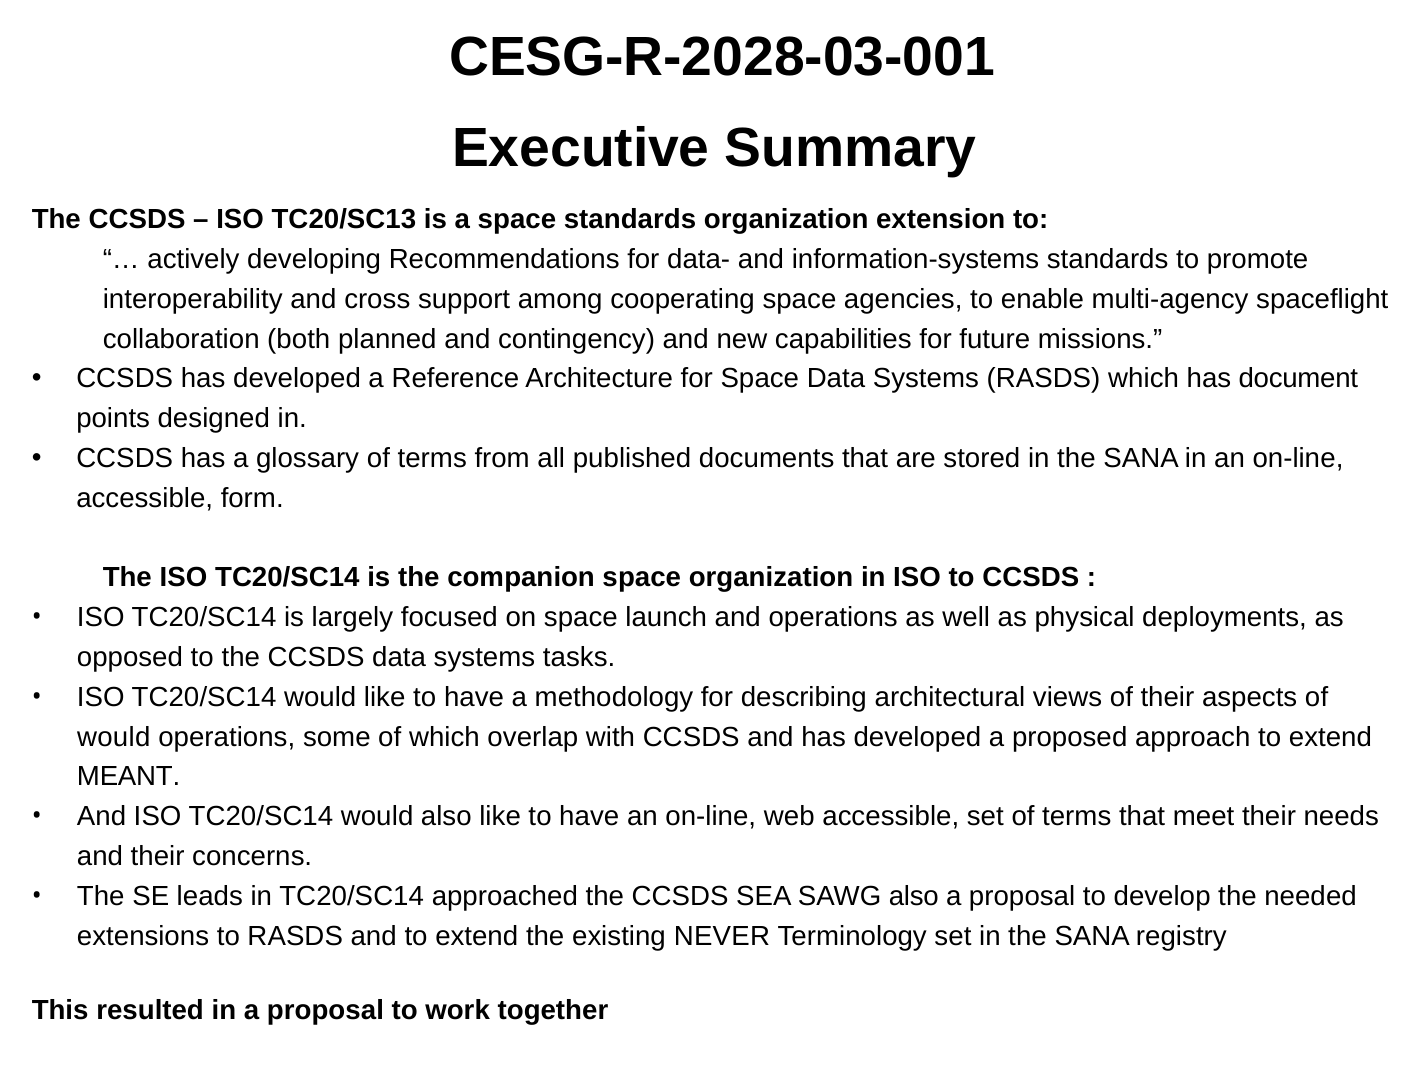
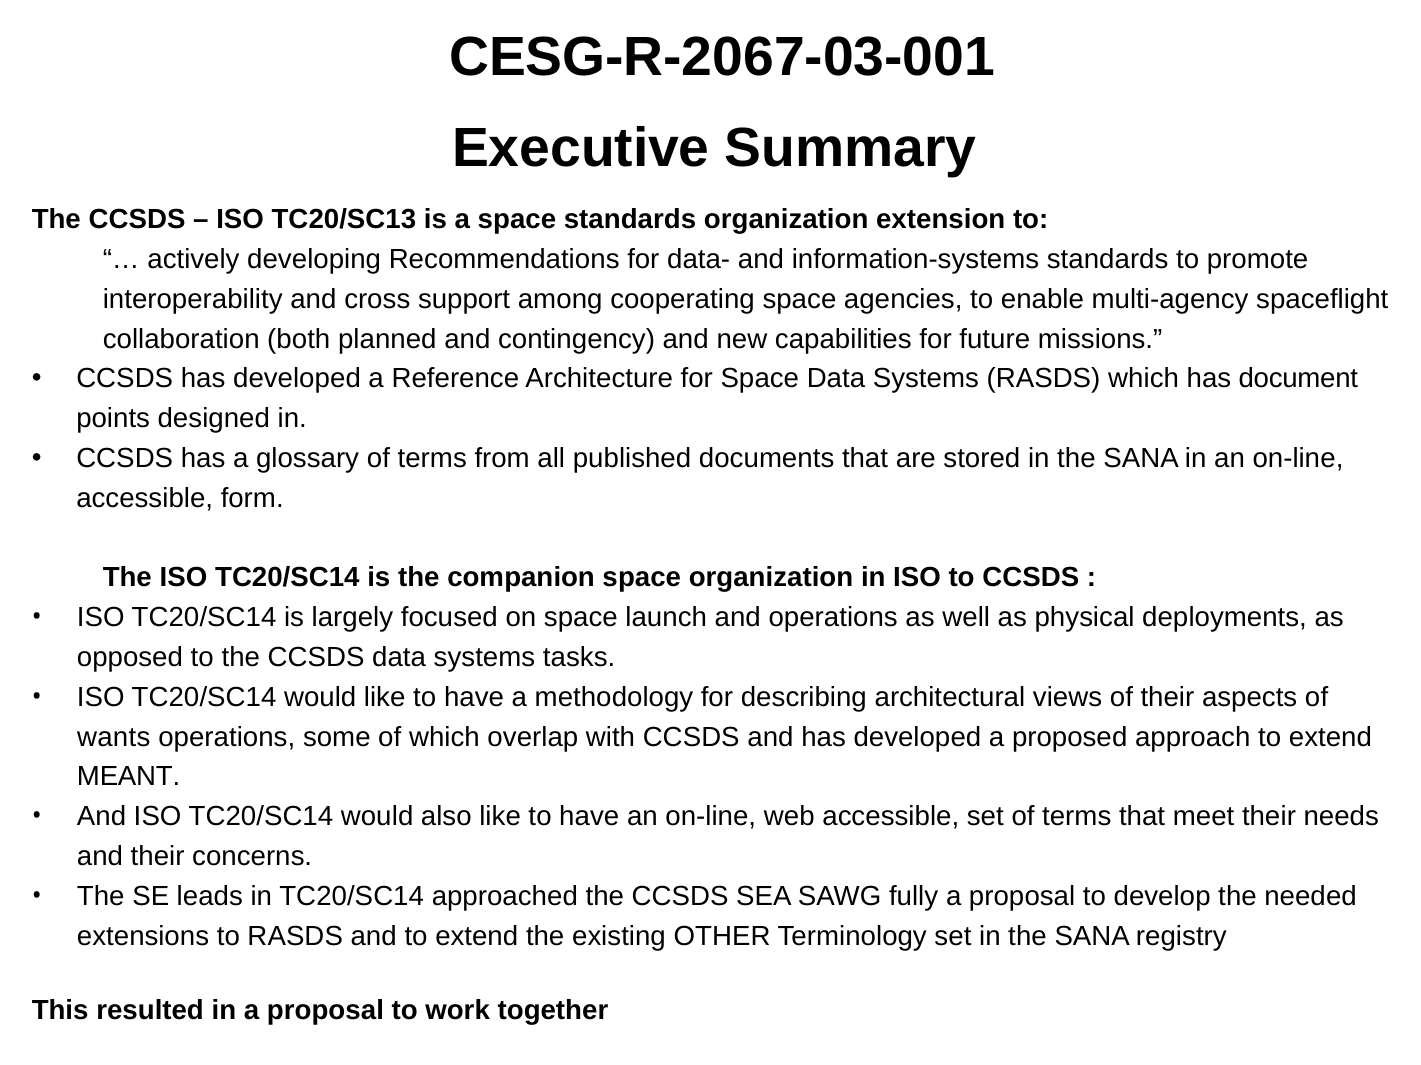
CESG-R-2028-03-001: CESG-R-2028-03-001 -> CESG-R-2067-03-001
would at (114, 738): would -> wants
SAWG also: also -> fully
NEVER: NEVER -> OTHER
